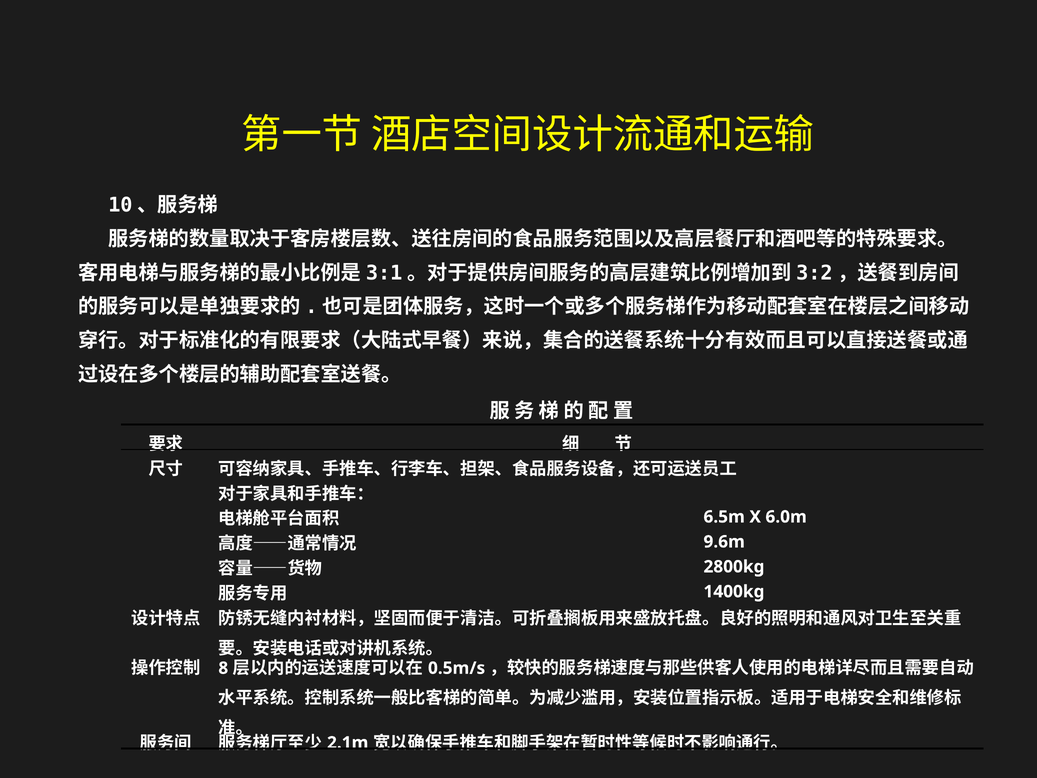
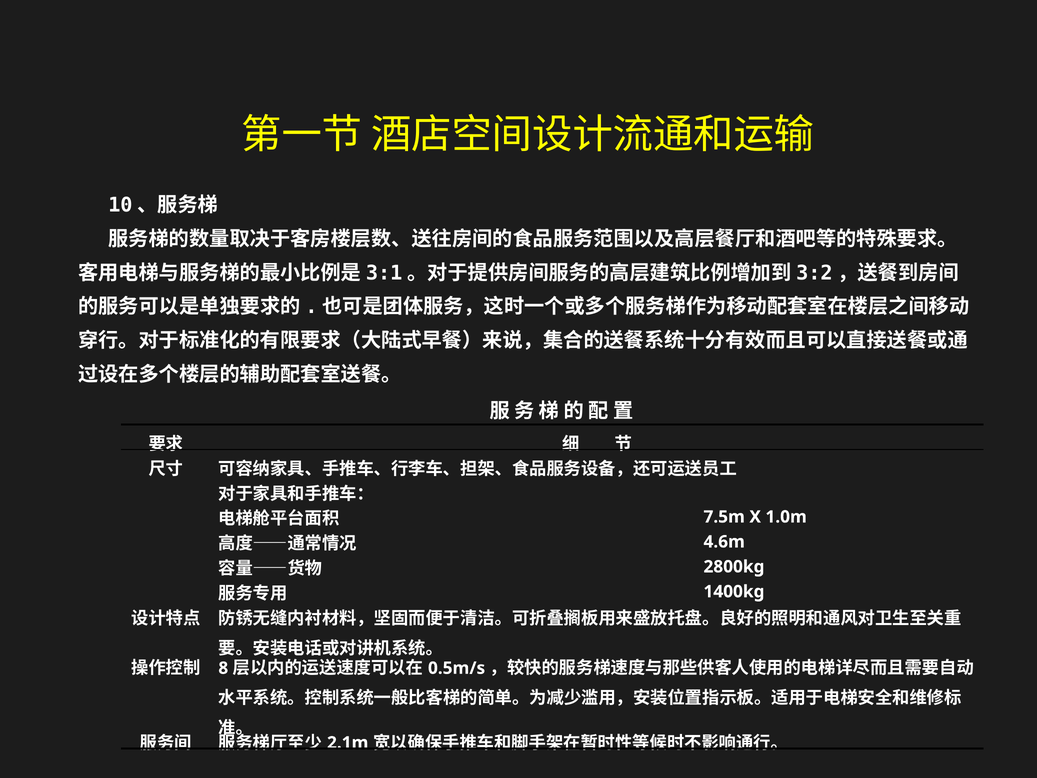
6.5m: 6.5m -> 7.5m
6.0m: 6.0m -> 1.0m
9.6m: 9.6m -> 4.6m
